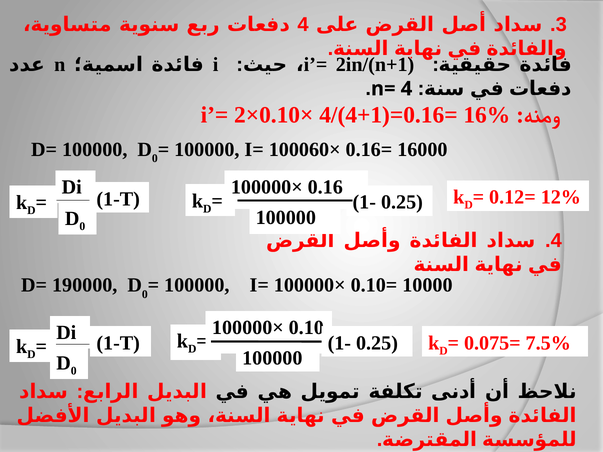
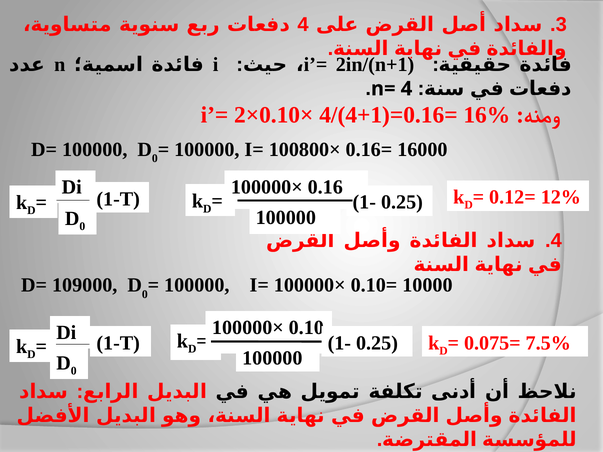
100060×: 100060× -> 100800×
190000: 190000 -> 109000
